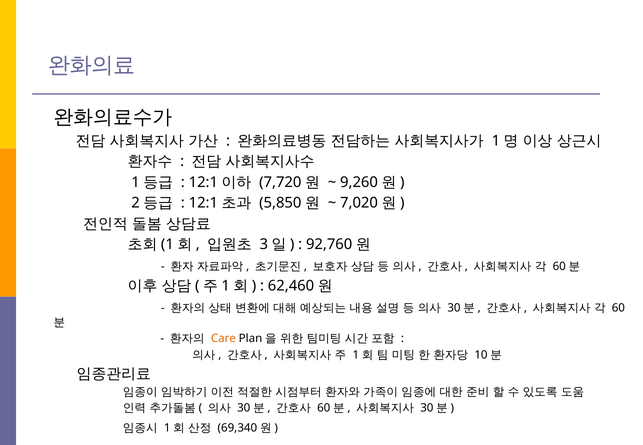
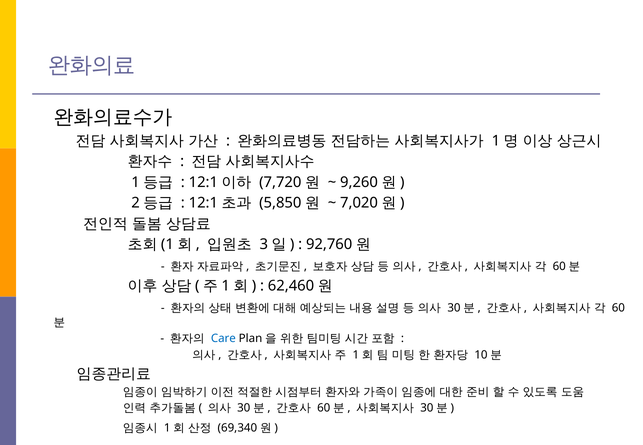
Care colour: orange -> blue
